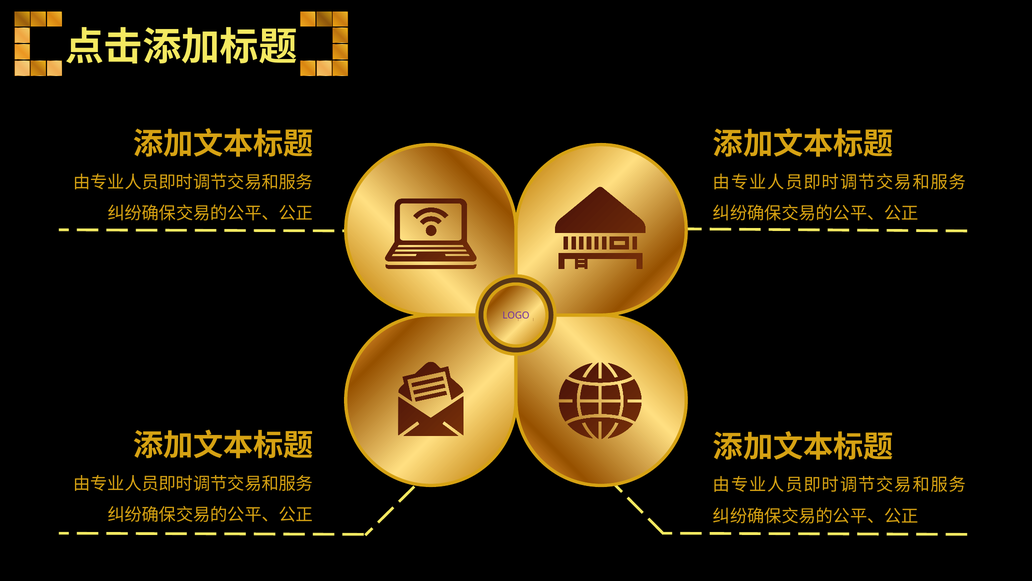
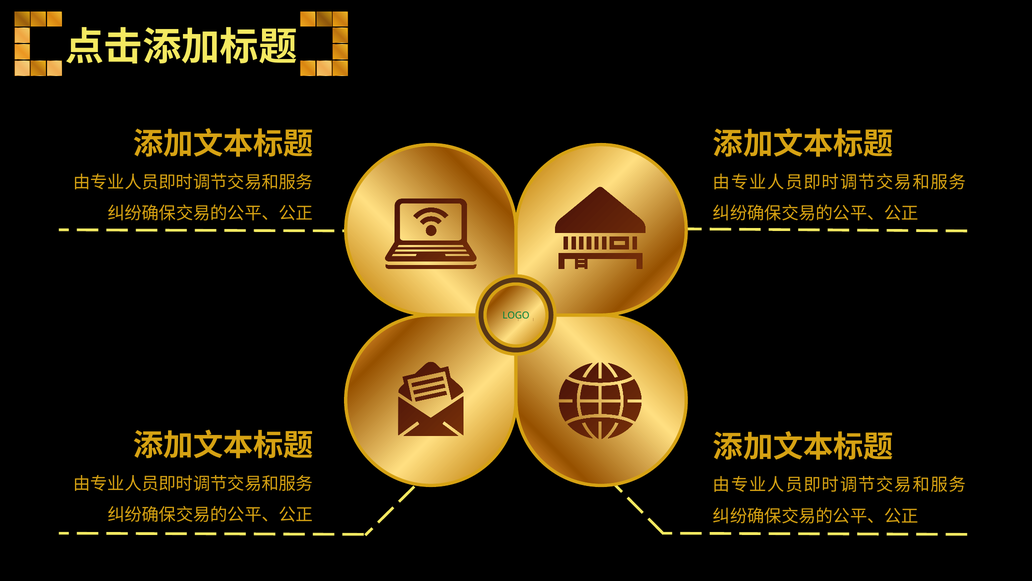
LOGO colour: purple -> green
